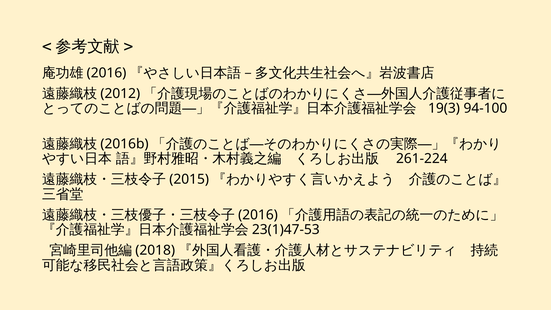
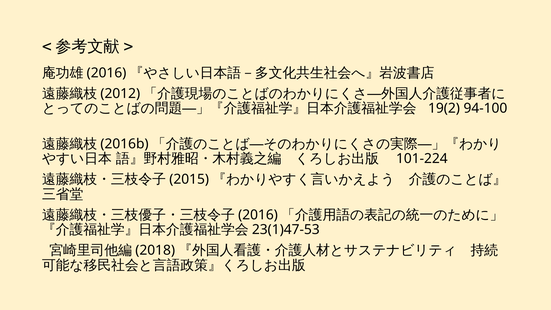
19(3: 19(3 -> 19(2
261-224: 261-224 -> 101-224
